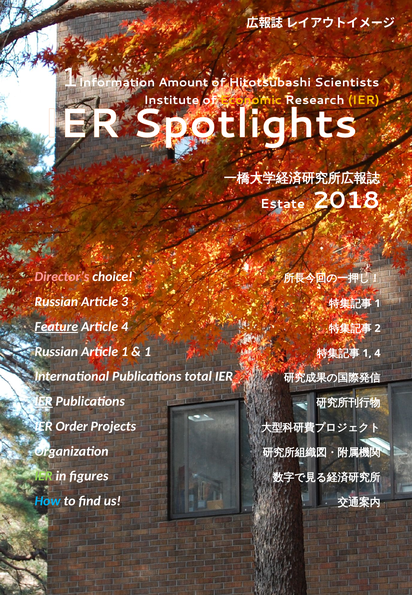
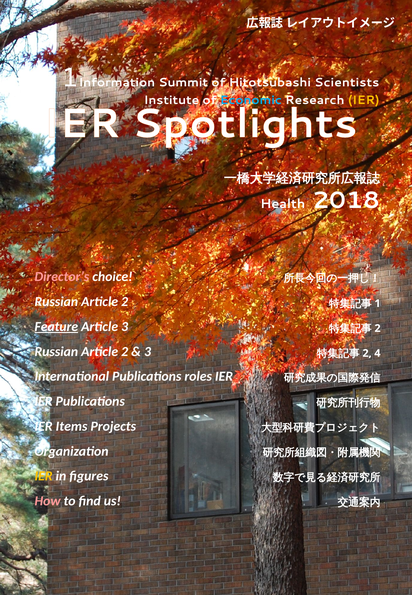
Amount: Amount -> Summit
Economic colour: yellow -> light blue
Estate: Estate -> Health
3 at (125, 302): 3 -> 2
Article 4: 4 -> 3
1 at (125, 352): 1 -> 2
1 at (147, 352): 1 -> 3
1 at (367, 353): 1 -> 2
total: total -> roles
IER at (44, 401) underline: present -> none
Order: Order -> Items
IER at (44, 476) colour: light green -> yellow
How colour: light blue -> pink
